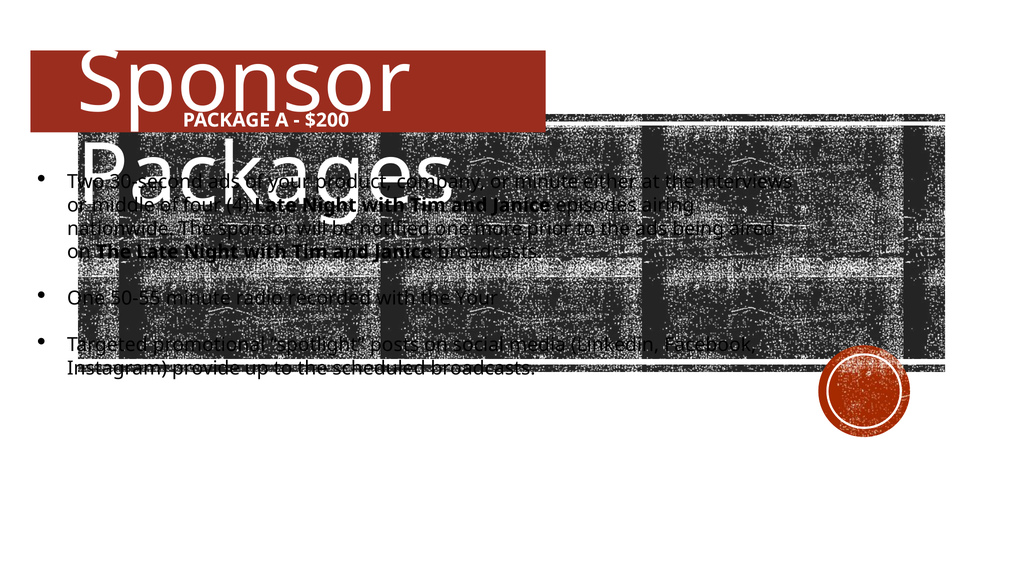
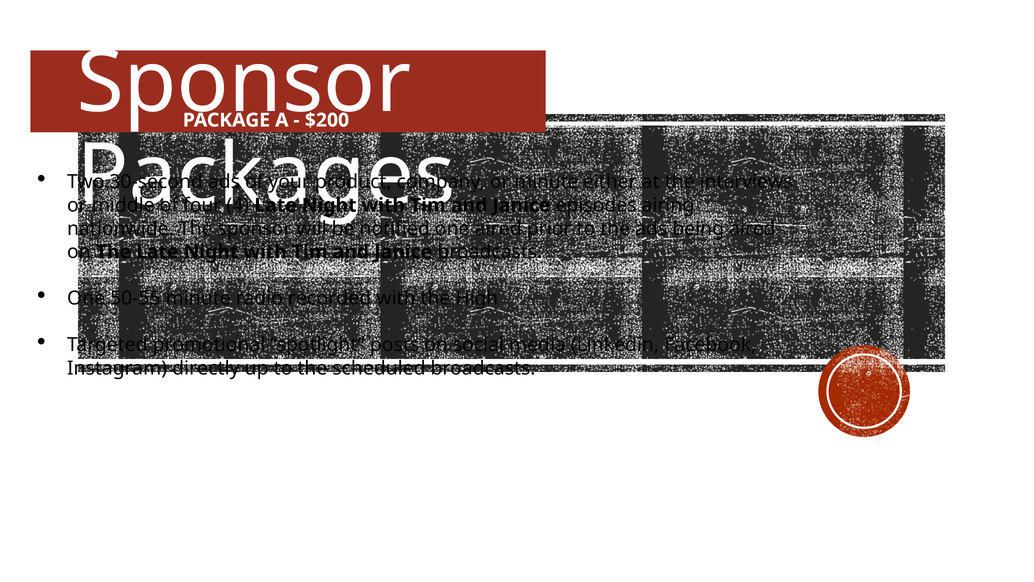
more at (498, 228): more -> aired
the Your: Your -> High
provide: provide -> directly
